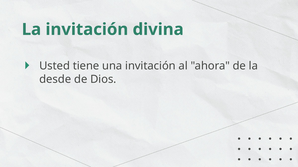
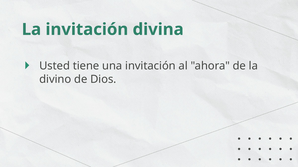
desde: desde -> divino
